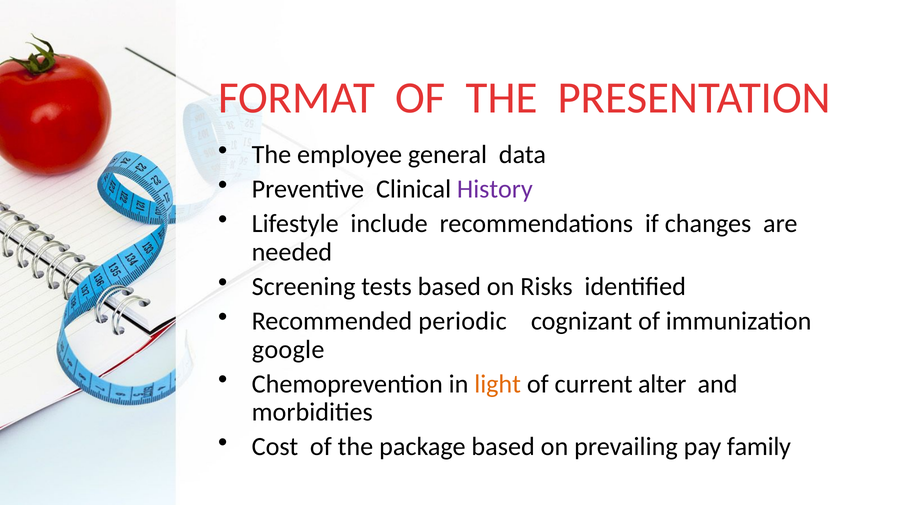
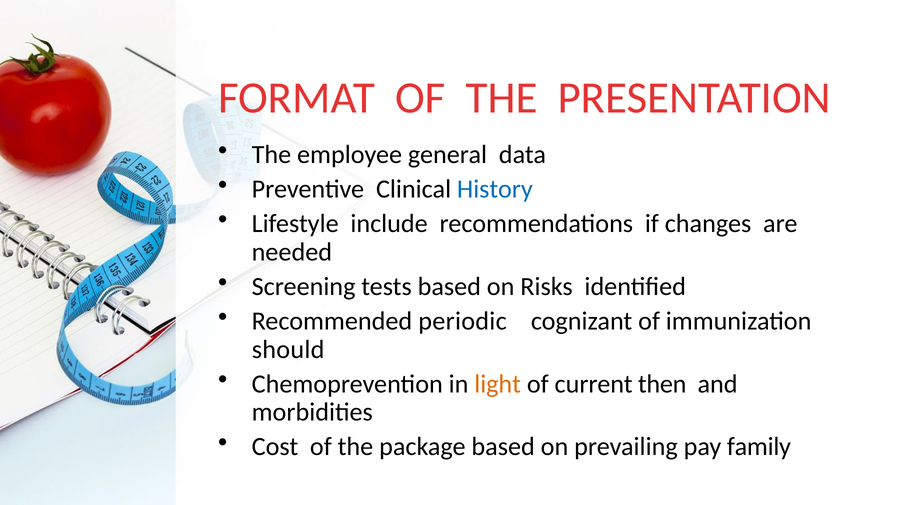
History colour: purple -> blue
google: google -> should
alter: alter -> then
